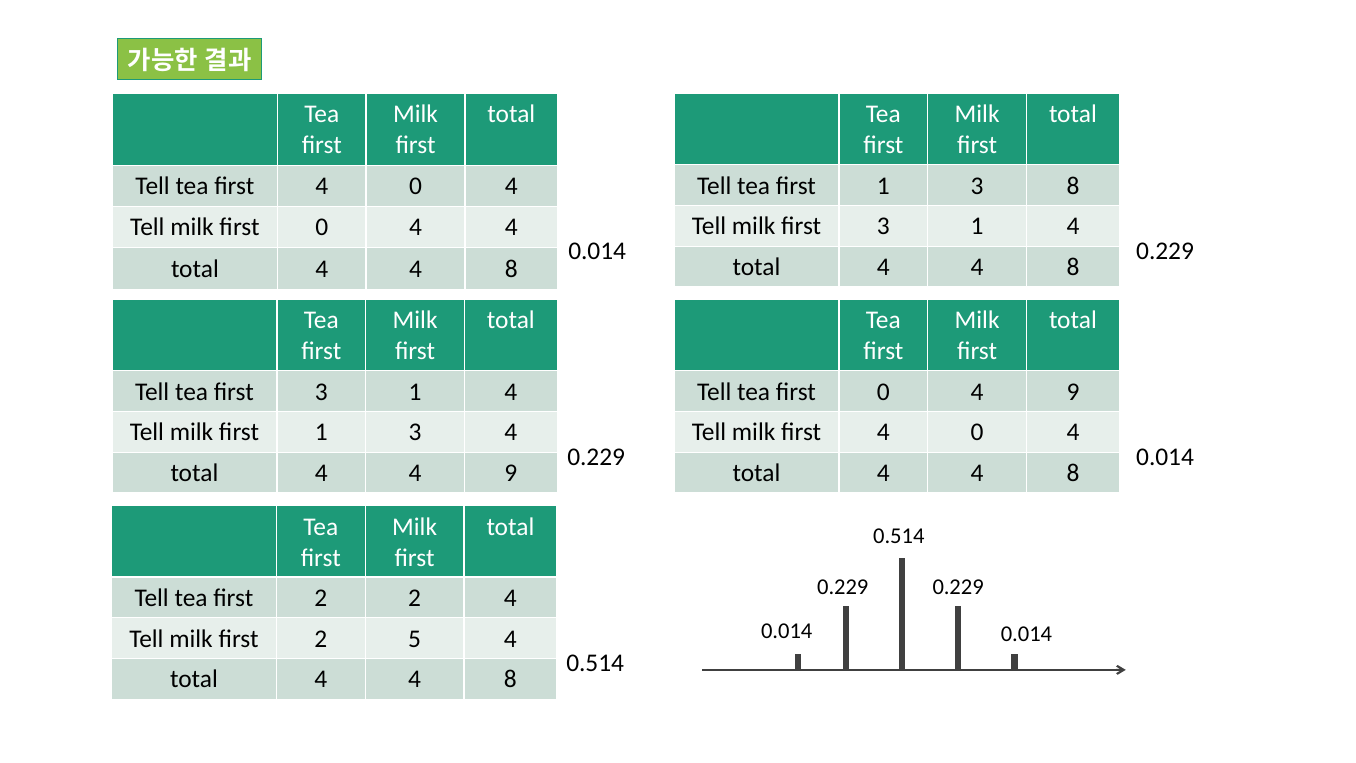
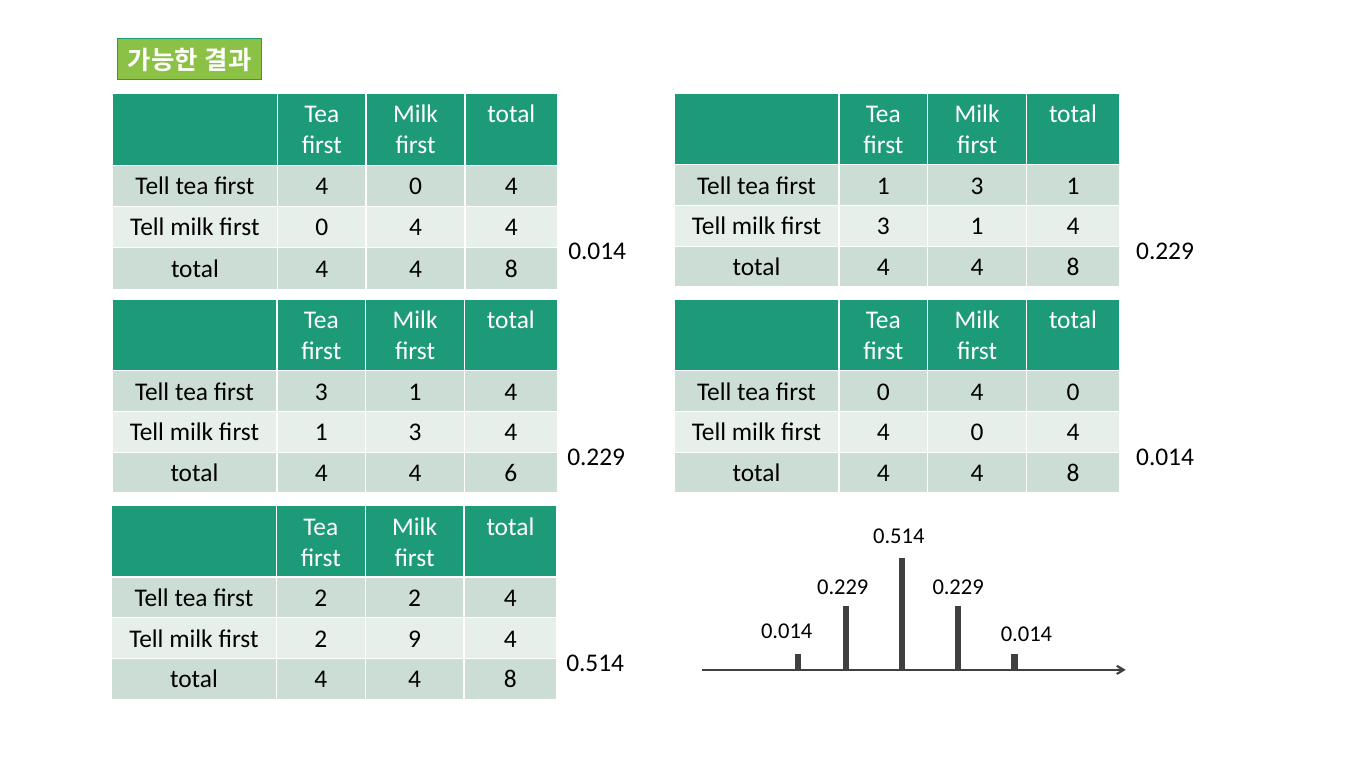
1 3 8: 8 -> 1
0 4 9: 9 -> 0
4 4 9: 9 -> 6
5: 5 -> 9
